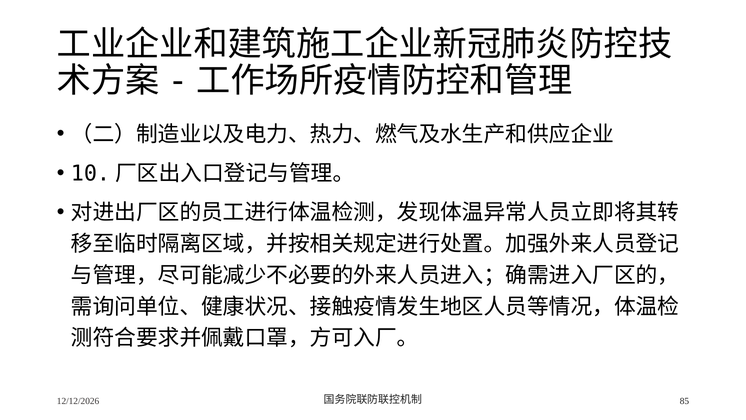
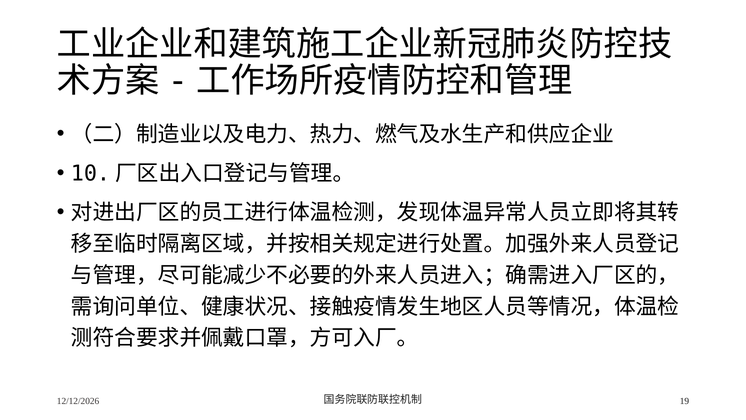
85: 85 -> 19
